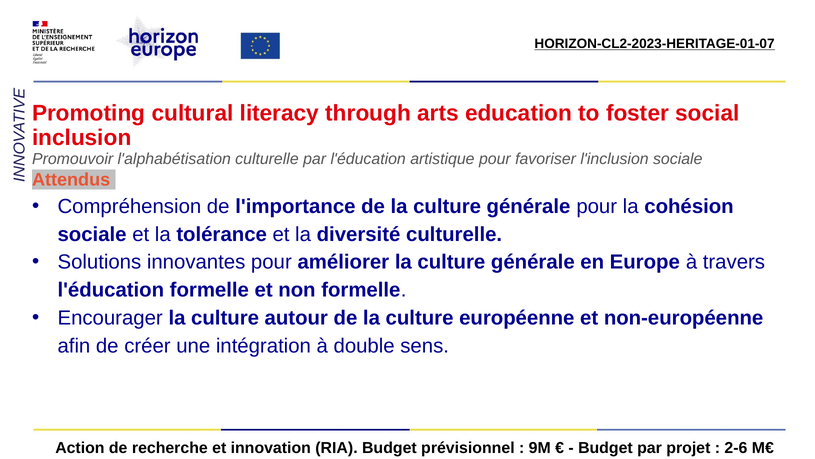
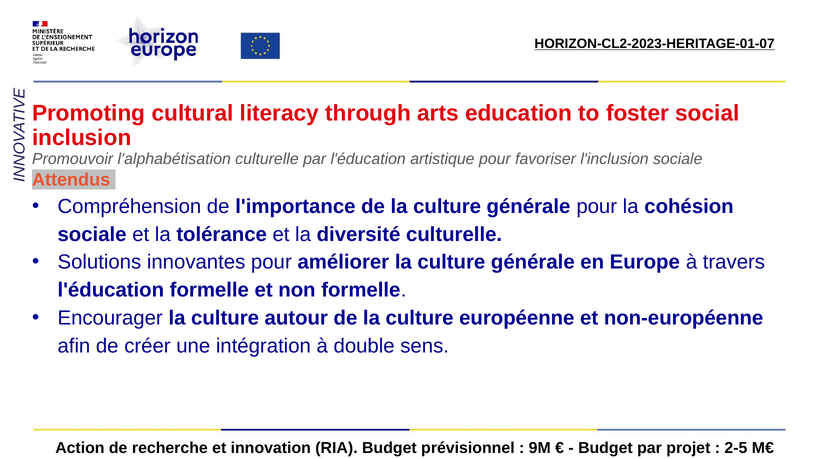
2-6: 2-6 -> 2-5
